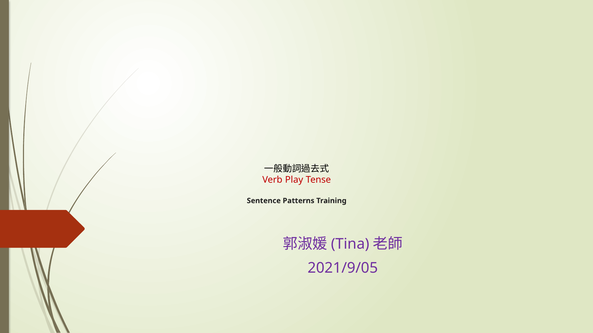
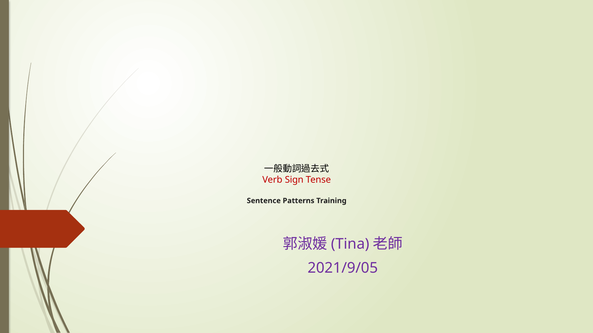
Play: Play -> Sign
